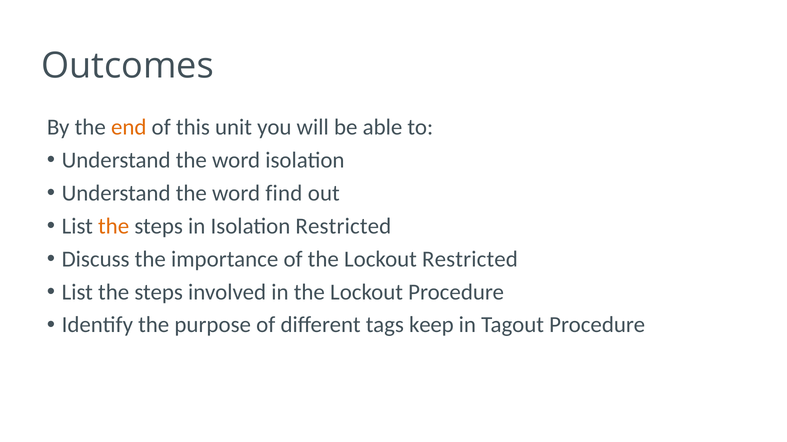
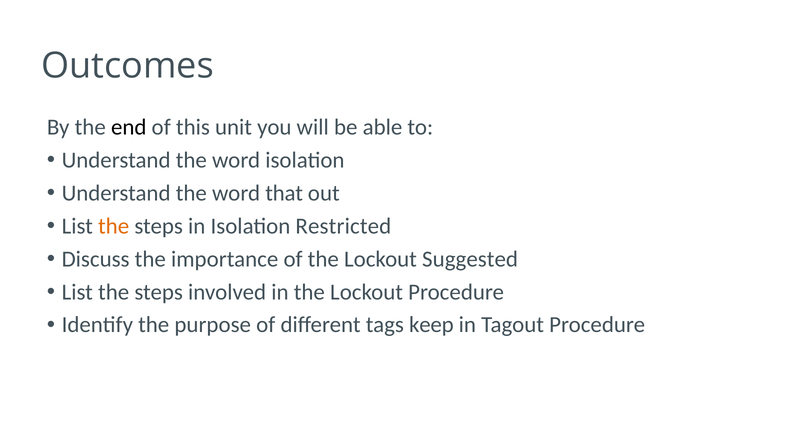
end colour: orange -> black
find: find -> that
Lockout Restricted: Restricted -> Suggested
